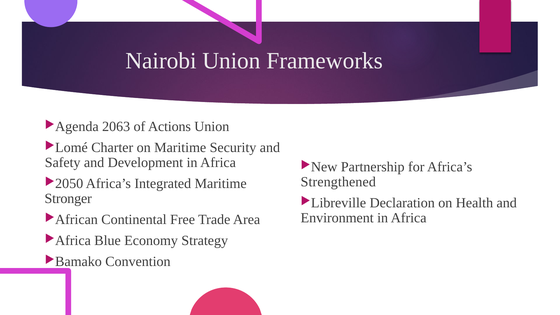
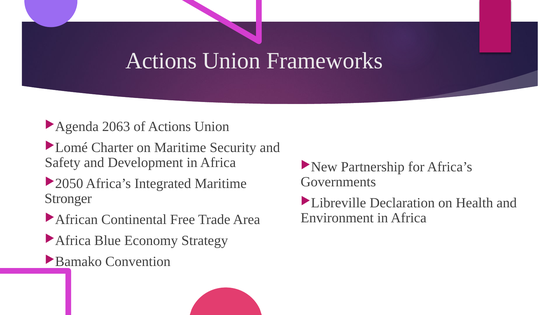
Nairobi at (161, 61): Nairobi -> Actions
Strengthened: Strengthened -> Governments
